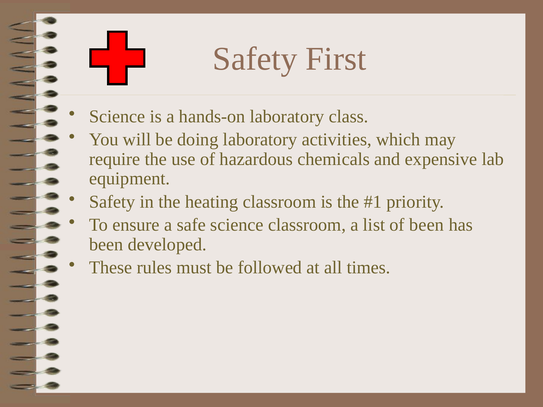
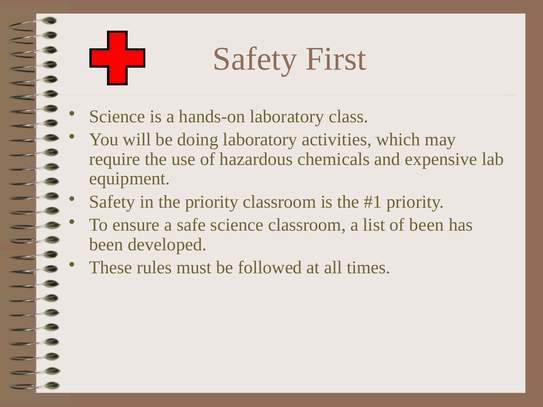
the heating: heating -> priority
